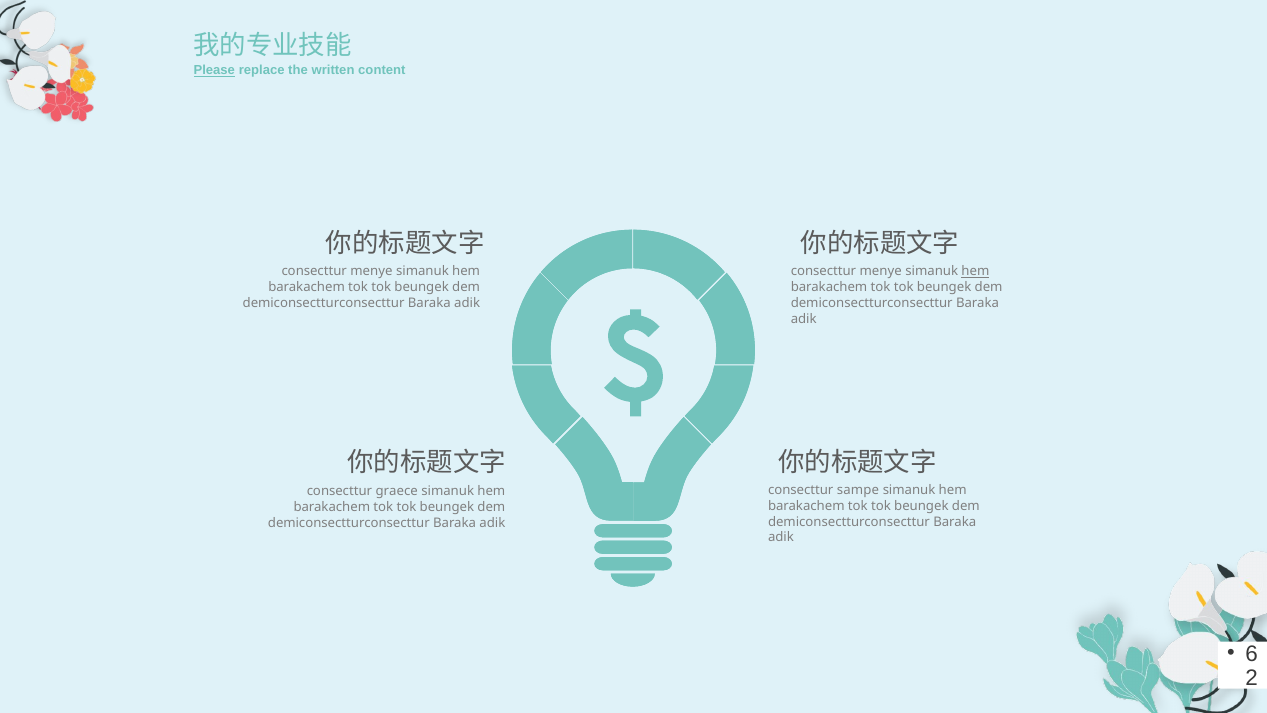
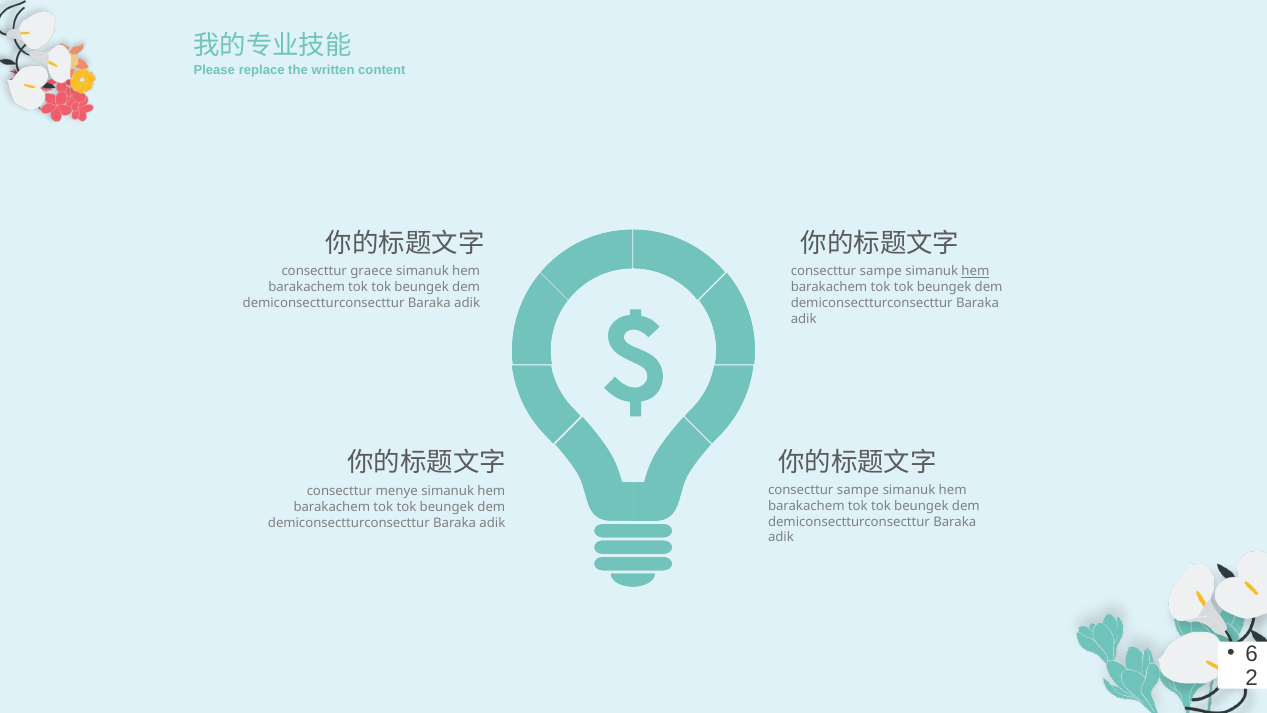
Please underline: present -> none
menye at (371, 271): menye -> graece
menye at (881, 271): menye -> sampe
graece: graece -> menye
